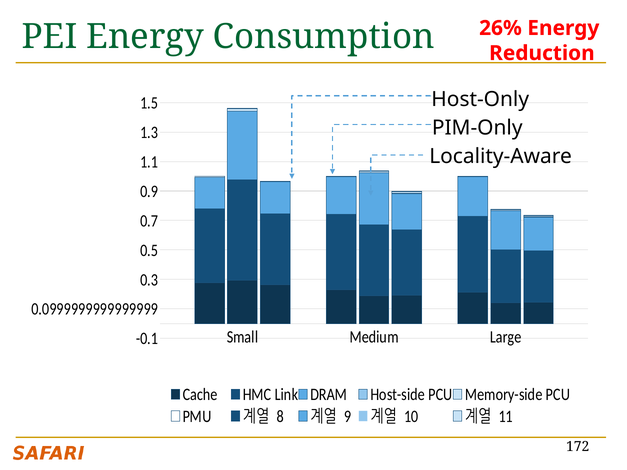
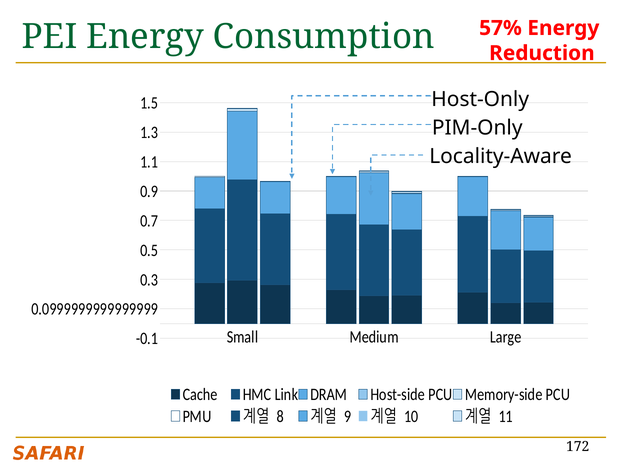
26%: 26% -> 57%
